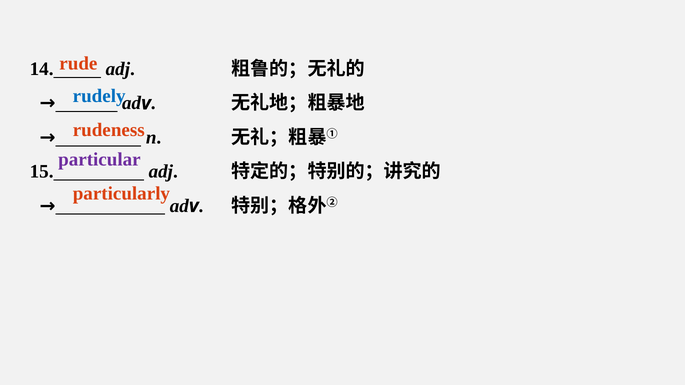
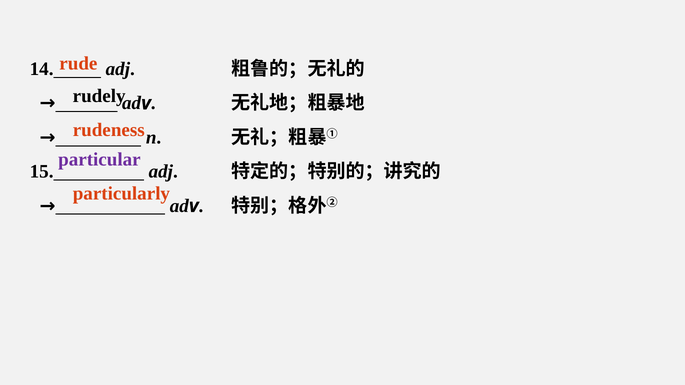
rudely colour: blue -> black
